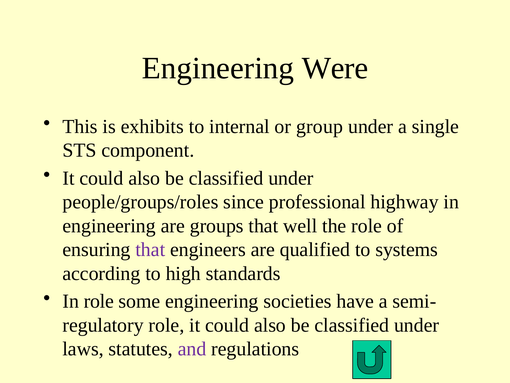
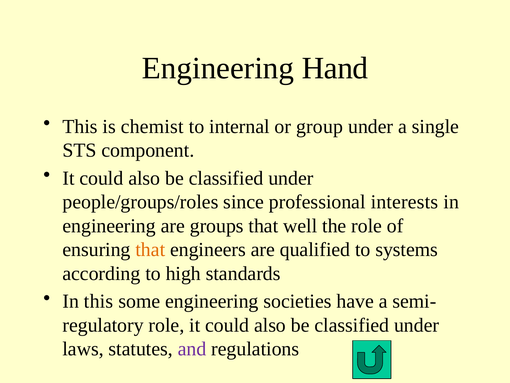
Were: Were -> Hand
exhibits: exhibits -> chemist
highway: highway -> interests
that at (150, 249) colour: purple -> orange
In role: role -> this
